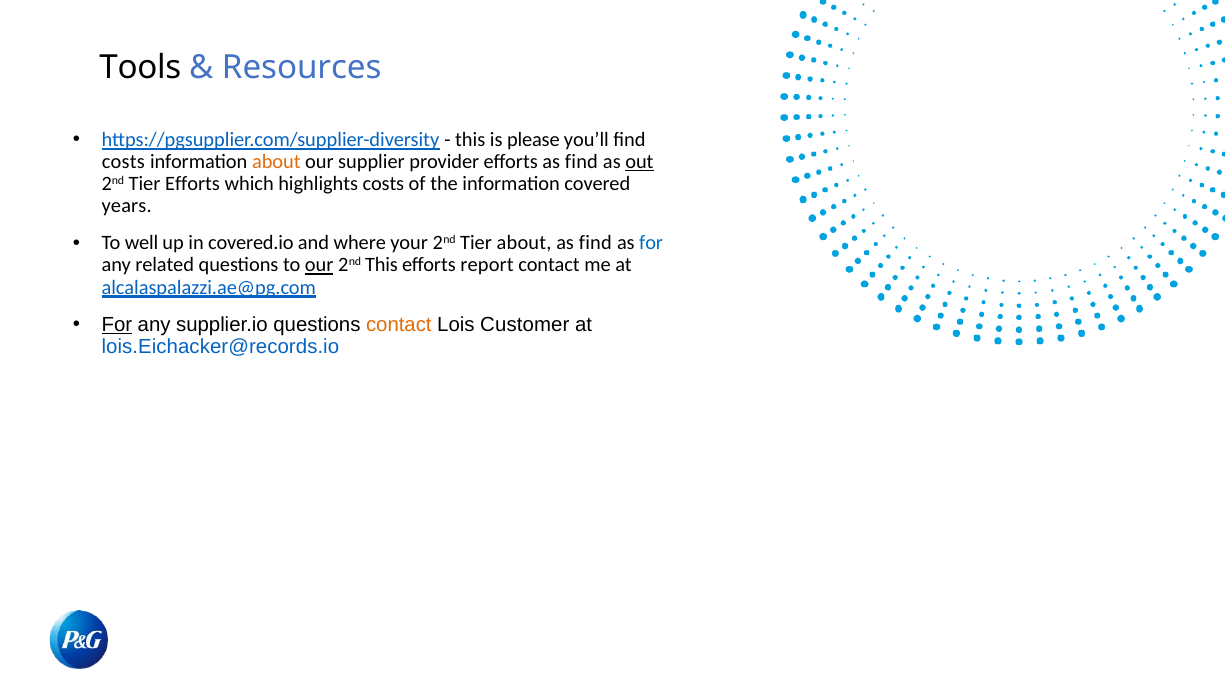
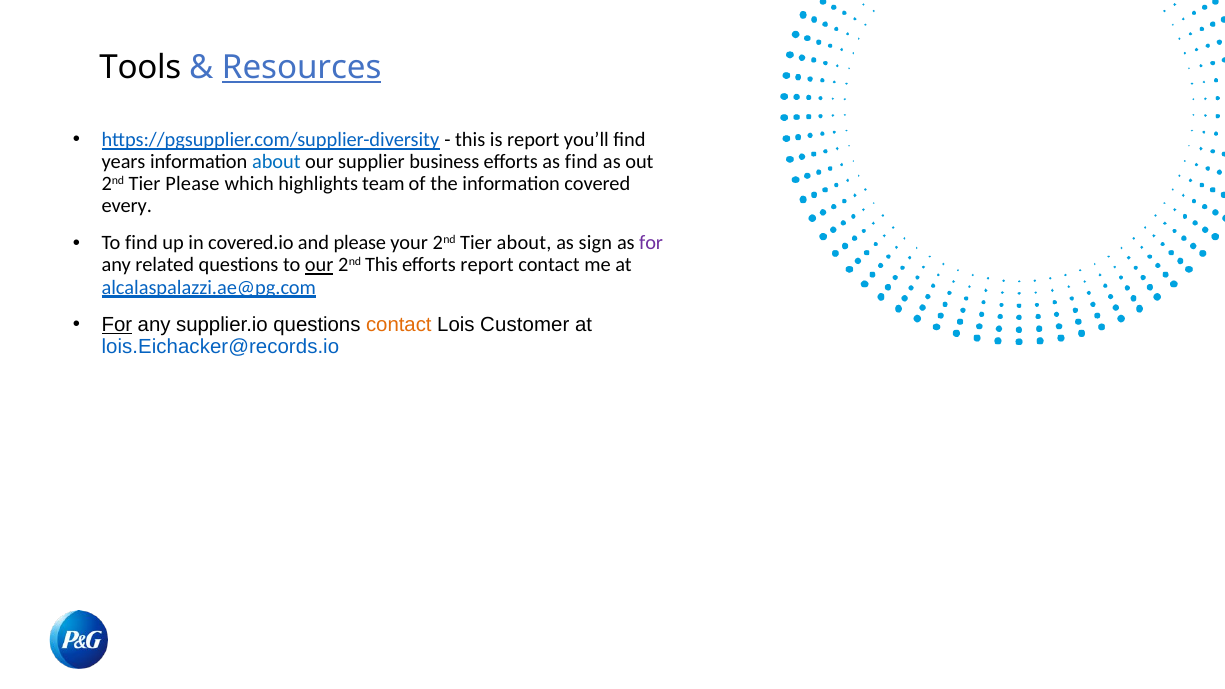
Resources underline: none -> present
is please: please -> report
costs at (123, 162): costs -> years
about at (276, 162) colour: orange -> blue
provider: provider -> business
out underline: present -> none
Tier Efforts: Efforts -> Please
highlights costs: costs -> team
years: years -> every
To well: well -> find
and where: where -> please
find at (595, 243): find -> sign
for at (651, 243) colour: blue -> purple
